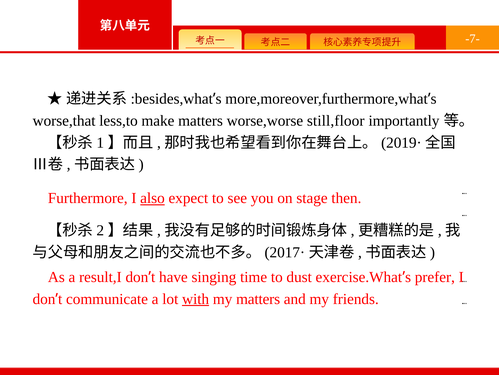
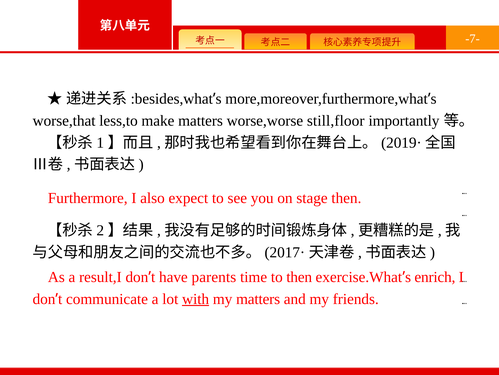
also underline: present -> none
singing: singing -> parents
to dust: dust -> then
prefer: prefer -> enrich
